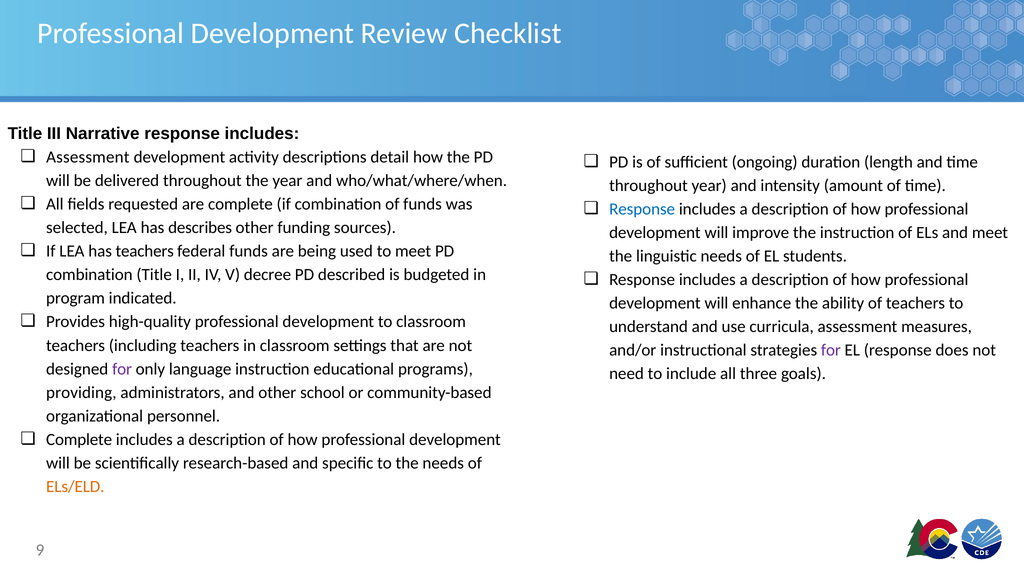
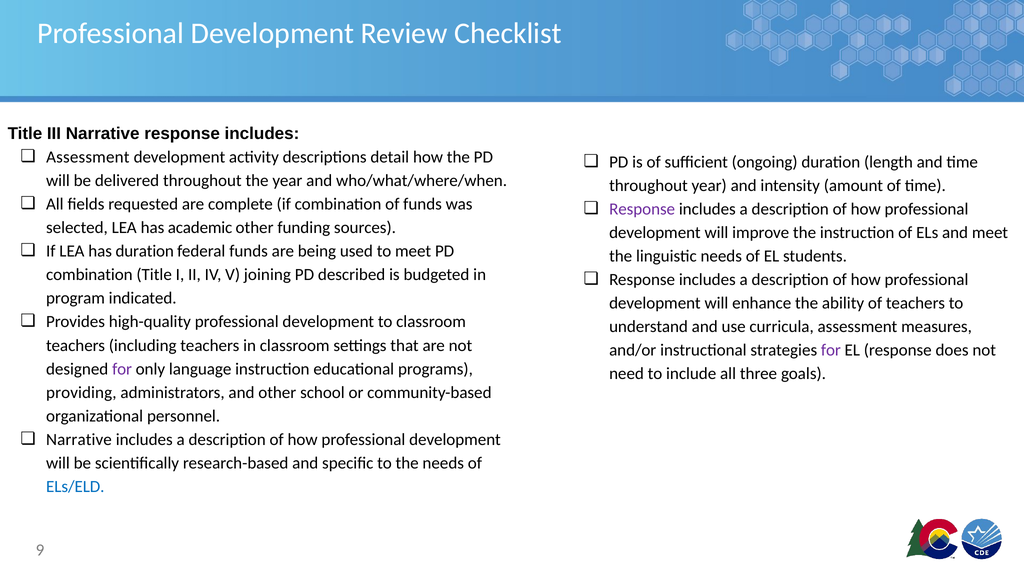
Response at (642, 209) colour: blue -> purple
describes: describes -> academic
has teachers: teachers -> duration
decree: decree -> joining
Complete at (79, 439): Complete -> Narrative
ELs/ELD colour: orange -> blue
